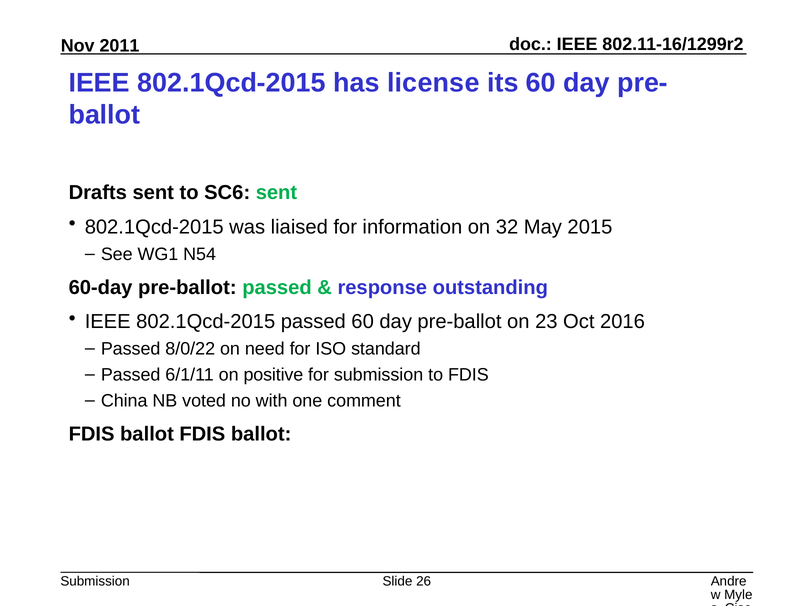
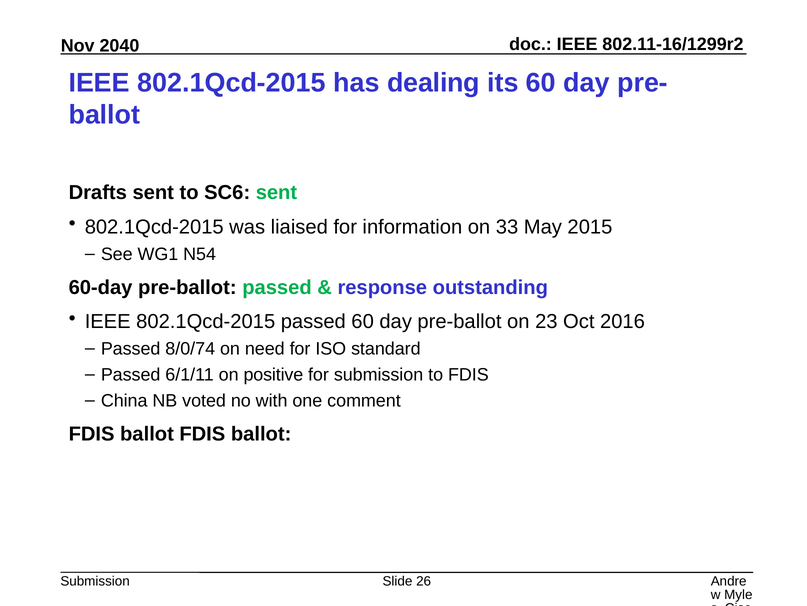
2011: 2011 -> 2040
license: license -> dealing
32: 32 -> 33
8/0/22: 8/0/22 -> 8/0/74
